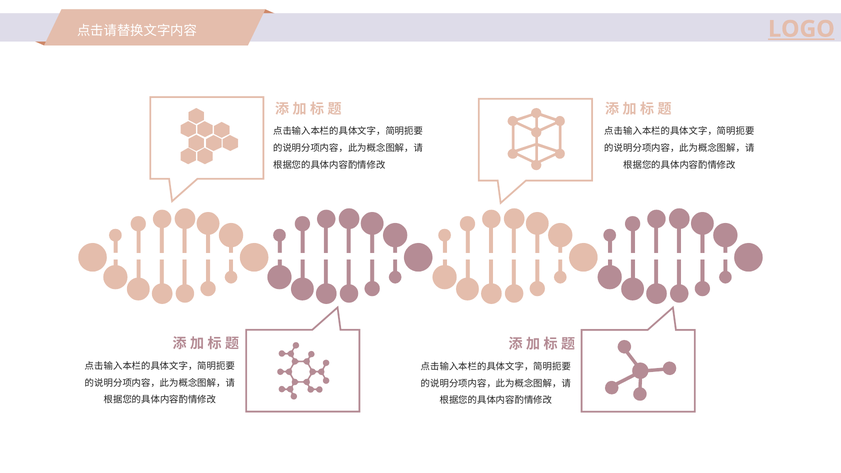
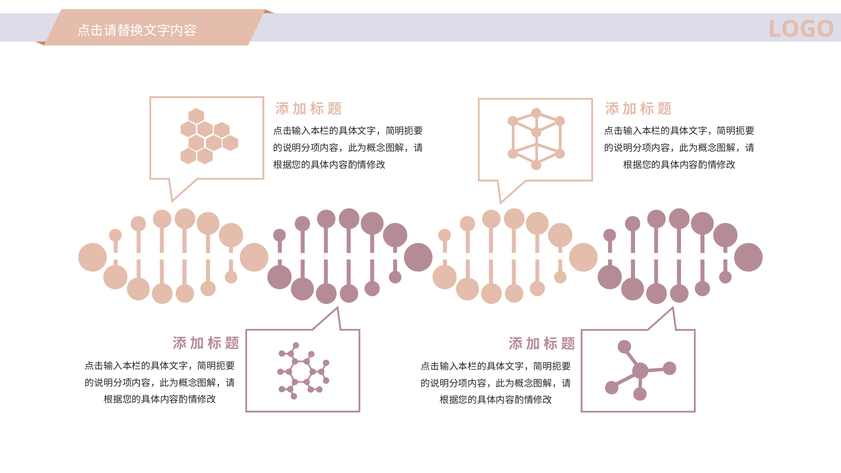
LOGO underline: present -> none
